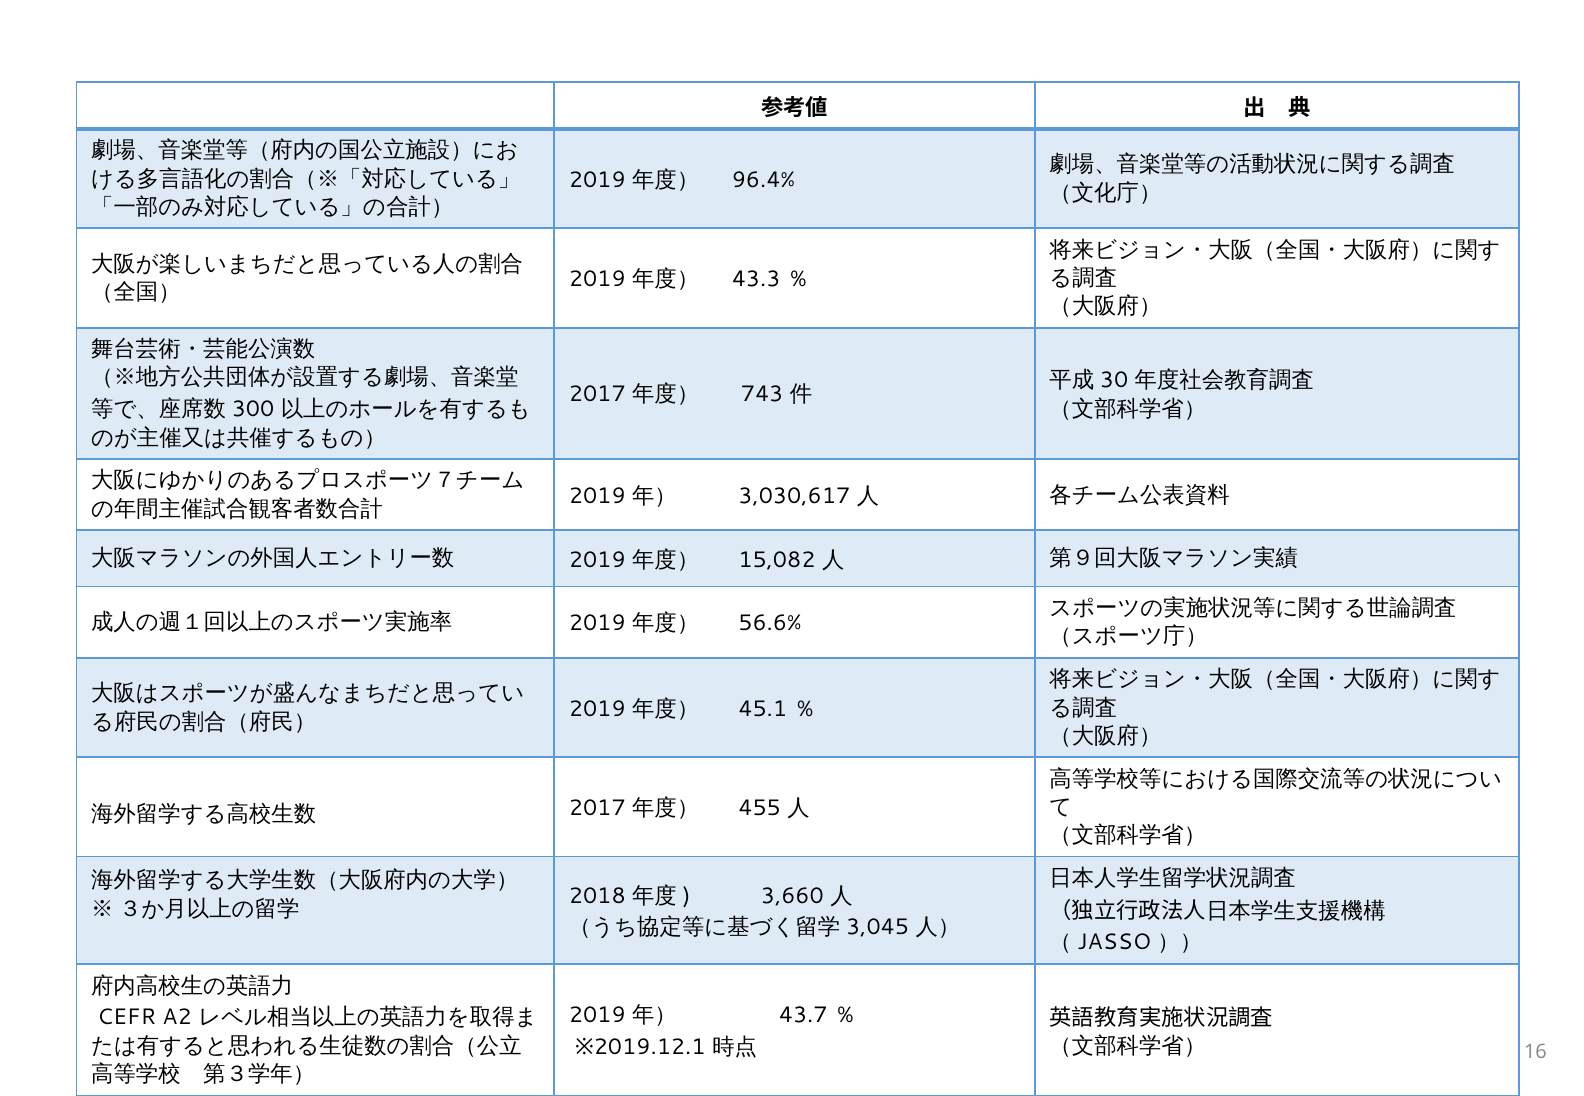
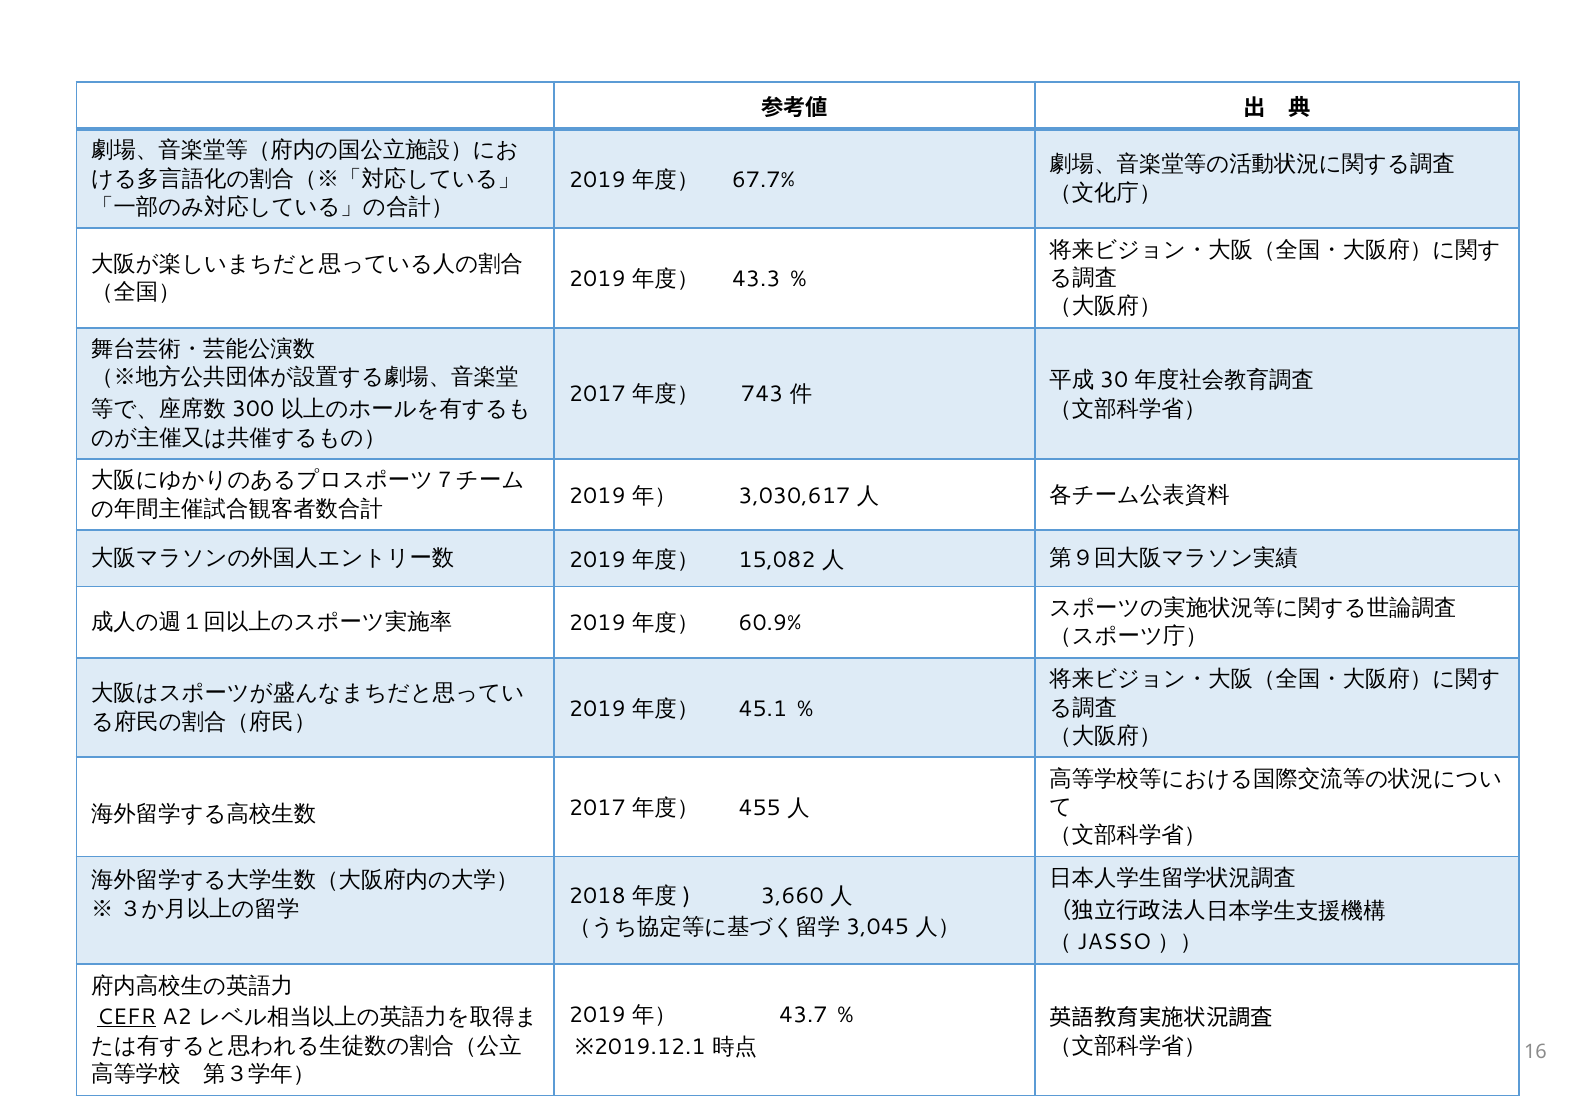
96.4%: 96.4% -> 67.7%
56.6%: 56.6% -> 60.9%
CEFR underline: none -> present
